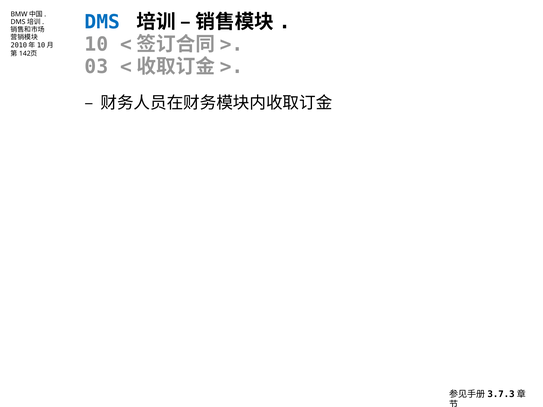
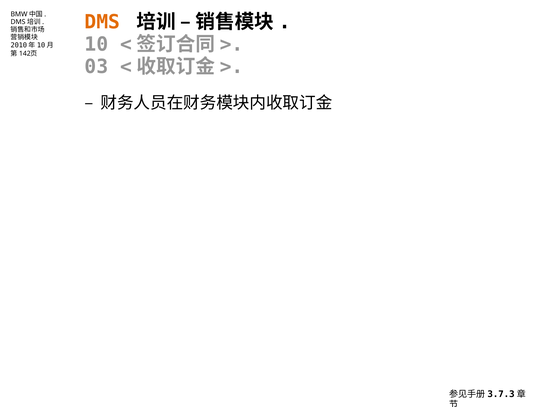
DMS colour: blue -> orange
